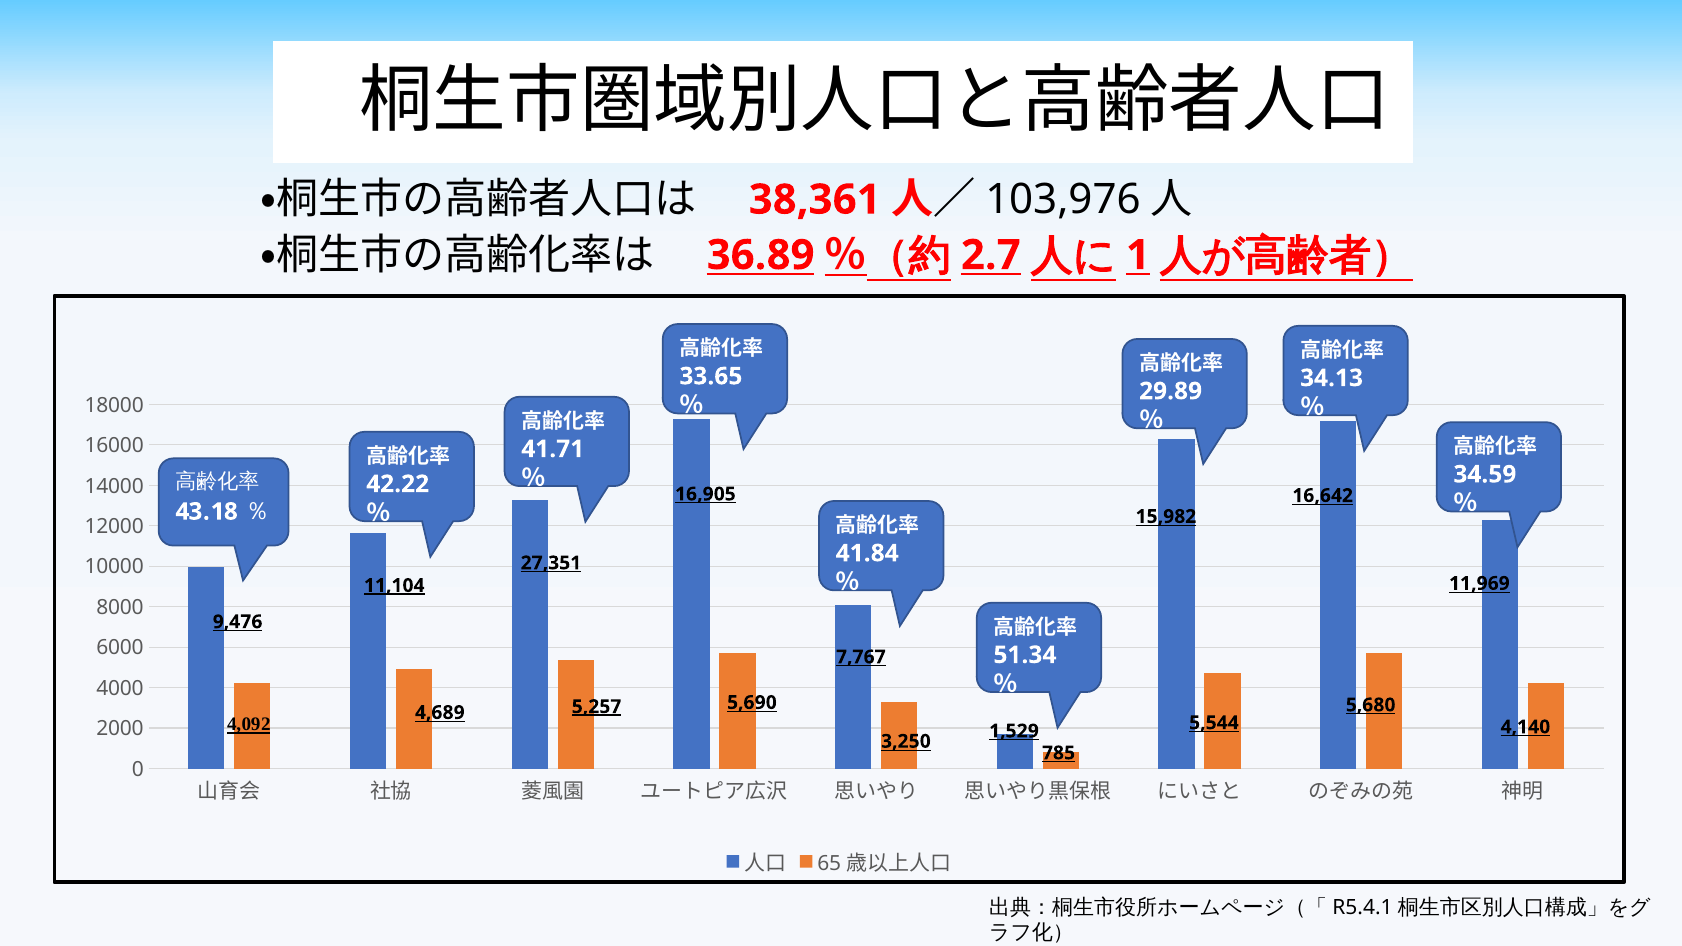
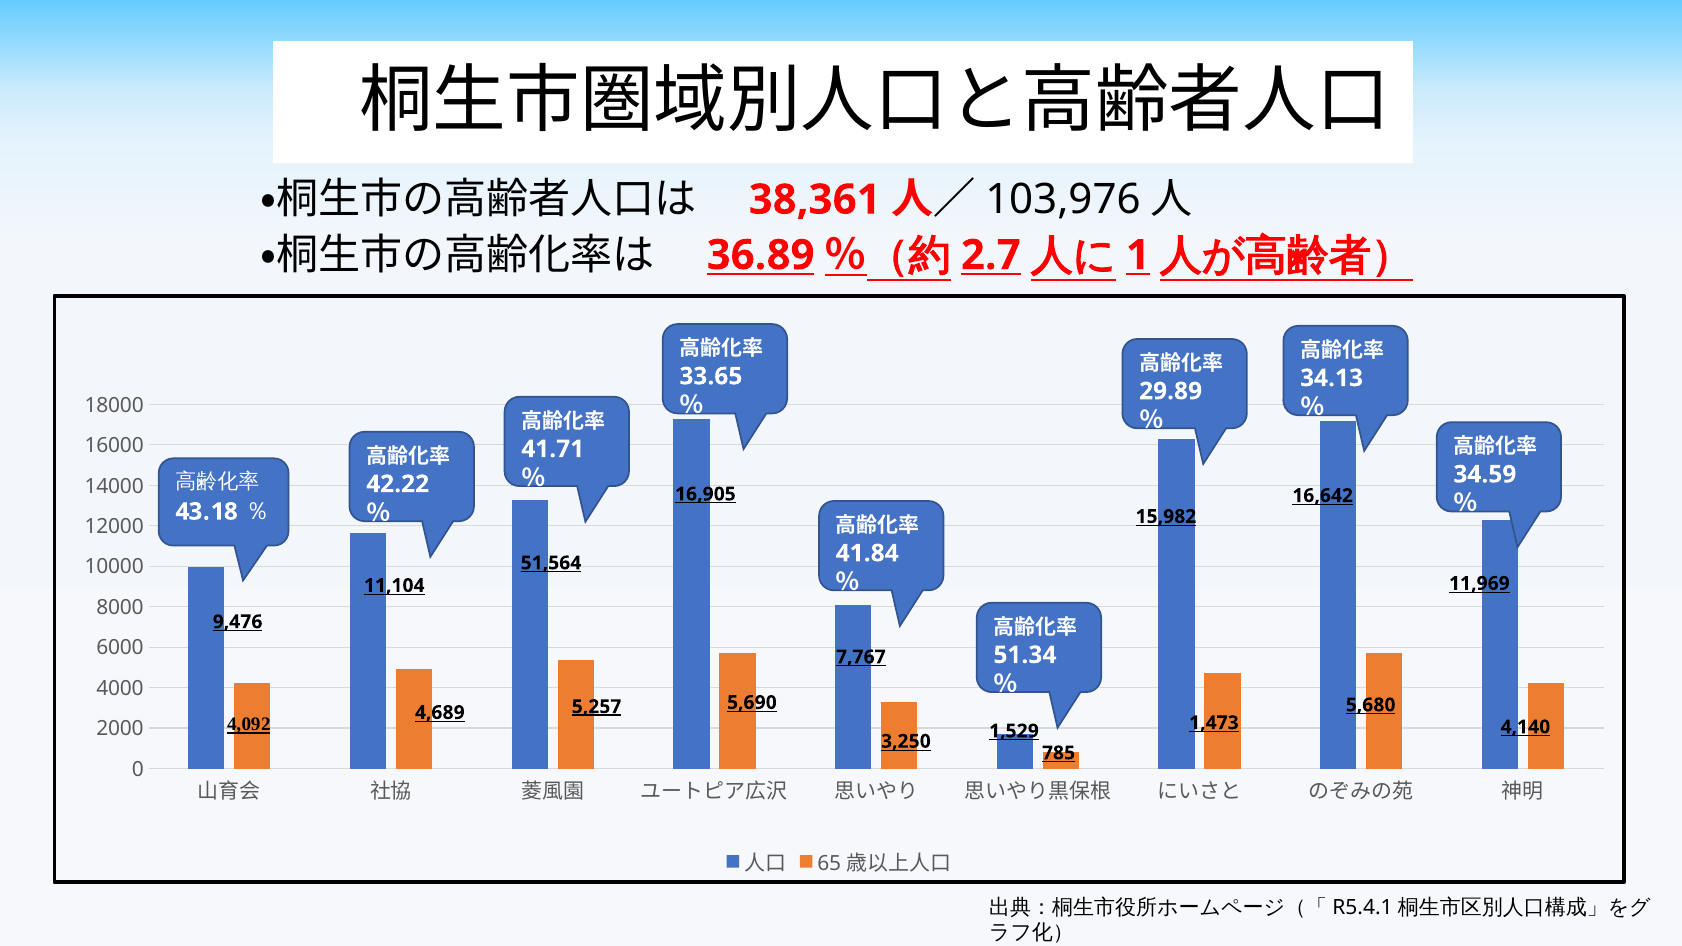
27,351: 27,351 -> 51,564
11,104 underline: present -> none
5,544: 5,544 -> 1,473
